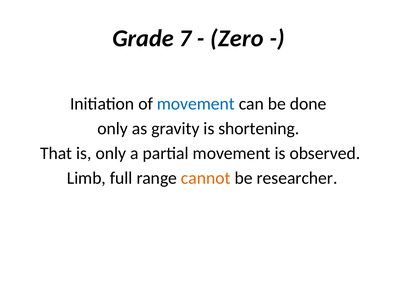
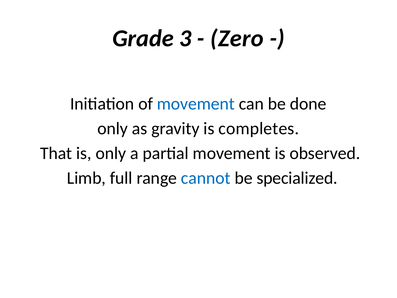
7: 7 -> 3
shortening: shortening -> completes
cannot colour: orange -> blue
researcher: researcher -> specialized
